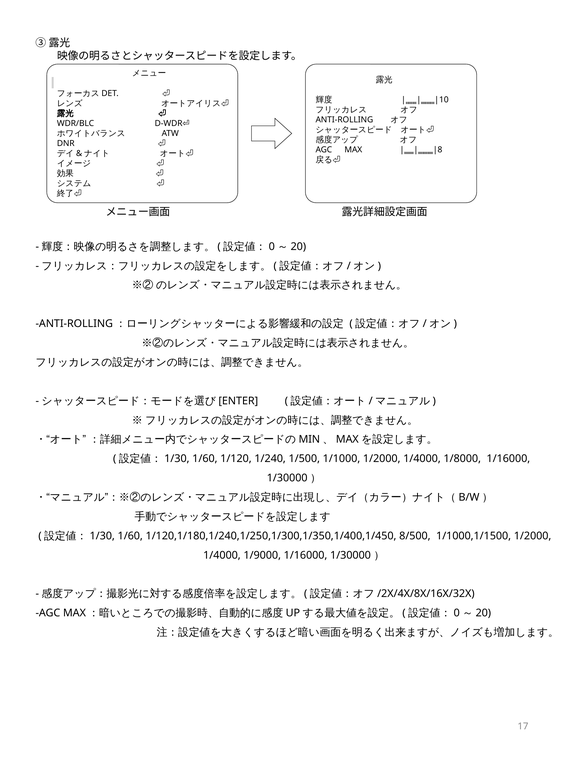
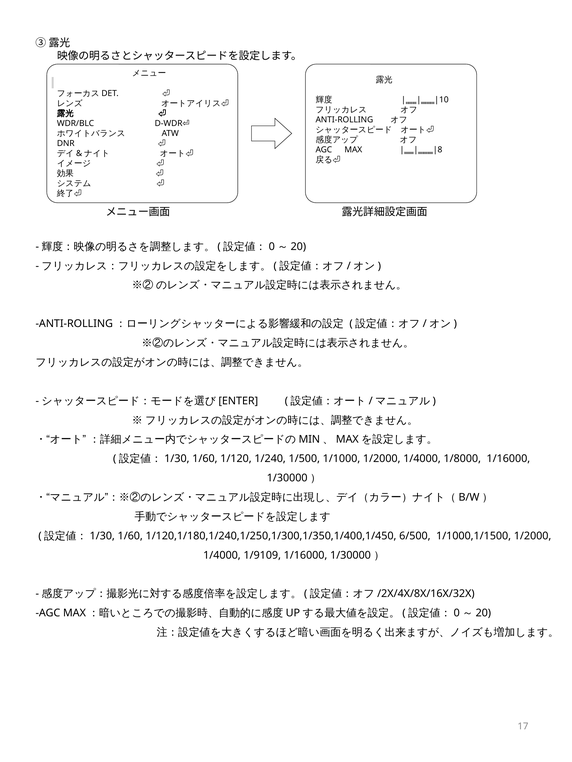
8/500: 8/500 -> 6/500
1/9000: 1/9000 -> 1/9109
